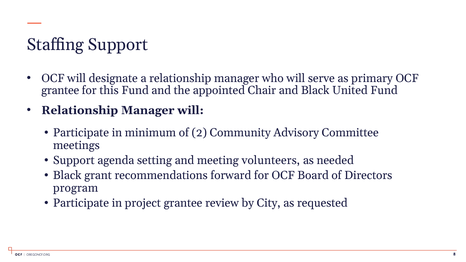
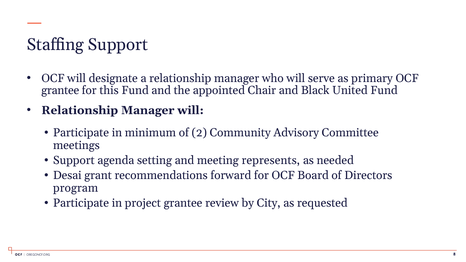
volunteers: volunteers -> represents
Black at (67, 175): Black -> Desai
